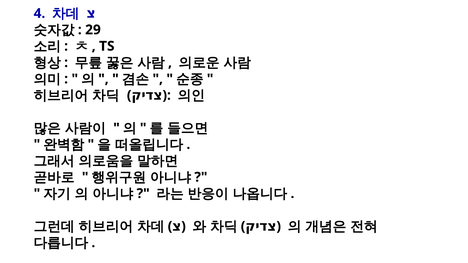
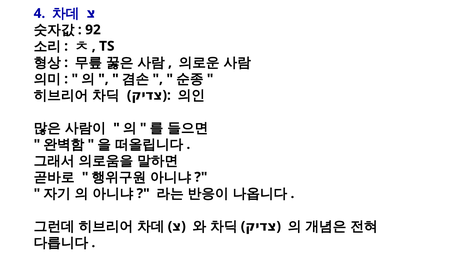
29: 29 -> 92
